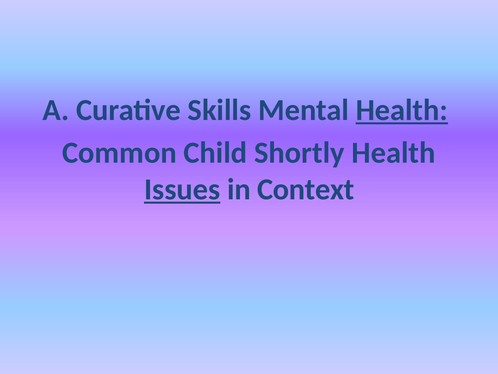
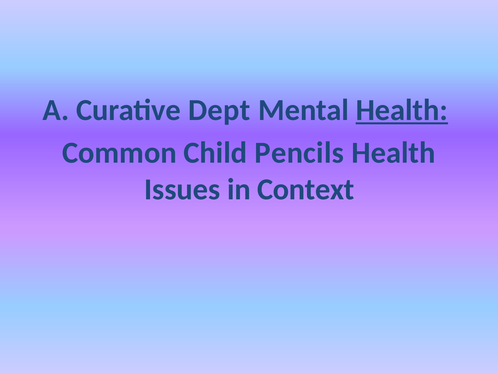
Skills: Skills -> Dept
Shortly: Shortly -> Pencils
Issues underline: present -> none
